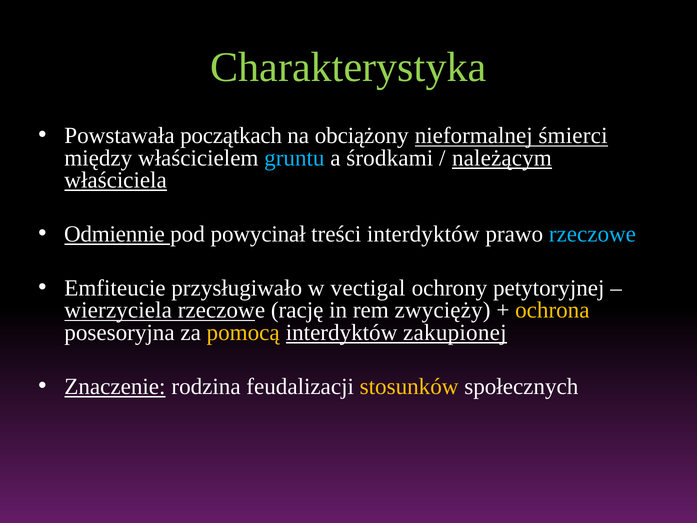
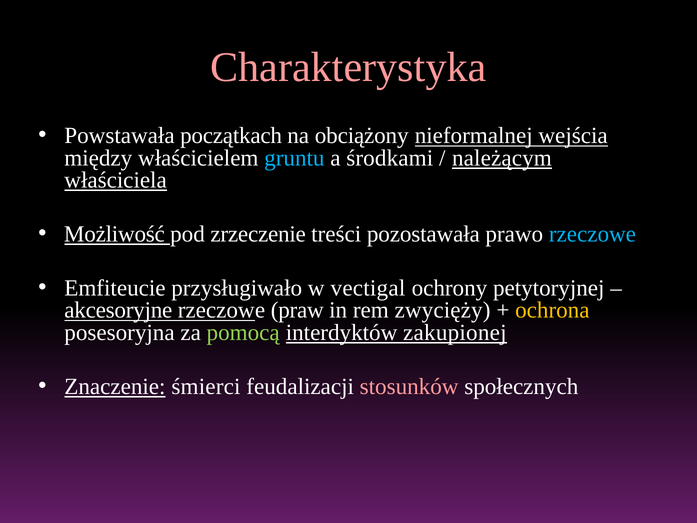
Charakterystyka colour: light green -> pink
śmierci: śmierci -> wejścia
Odmiennie: Odmiennie -> Możliwość
powycinał: powycinał -> zrzeczenie
treści interdyktów: interdyktów -> pozostawała
wierzyciela: wierzyciela -> akcesoryjne
rację: rację -> praw
pomocą colour: yellow -> light green
rodzina: rodzina -> śmierci
stosunków colour: yellow -> pink
